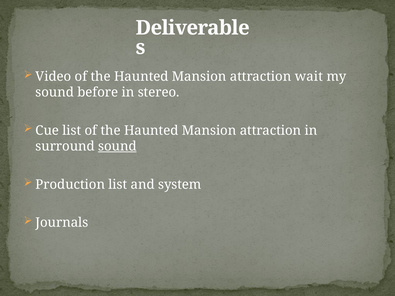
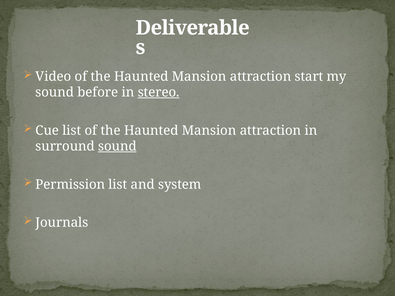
wait: wait -> start
stereo underline: none -> present
Production: Production -> Permission
